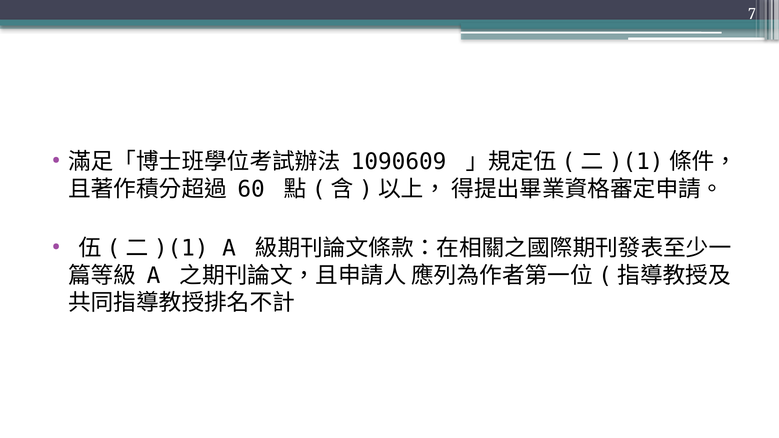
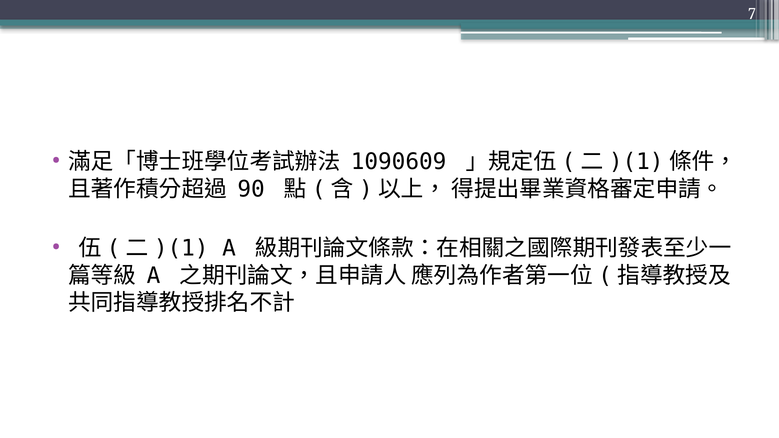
60: 60 -> 90
